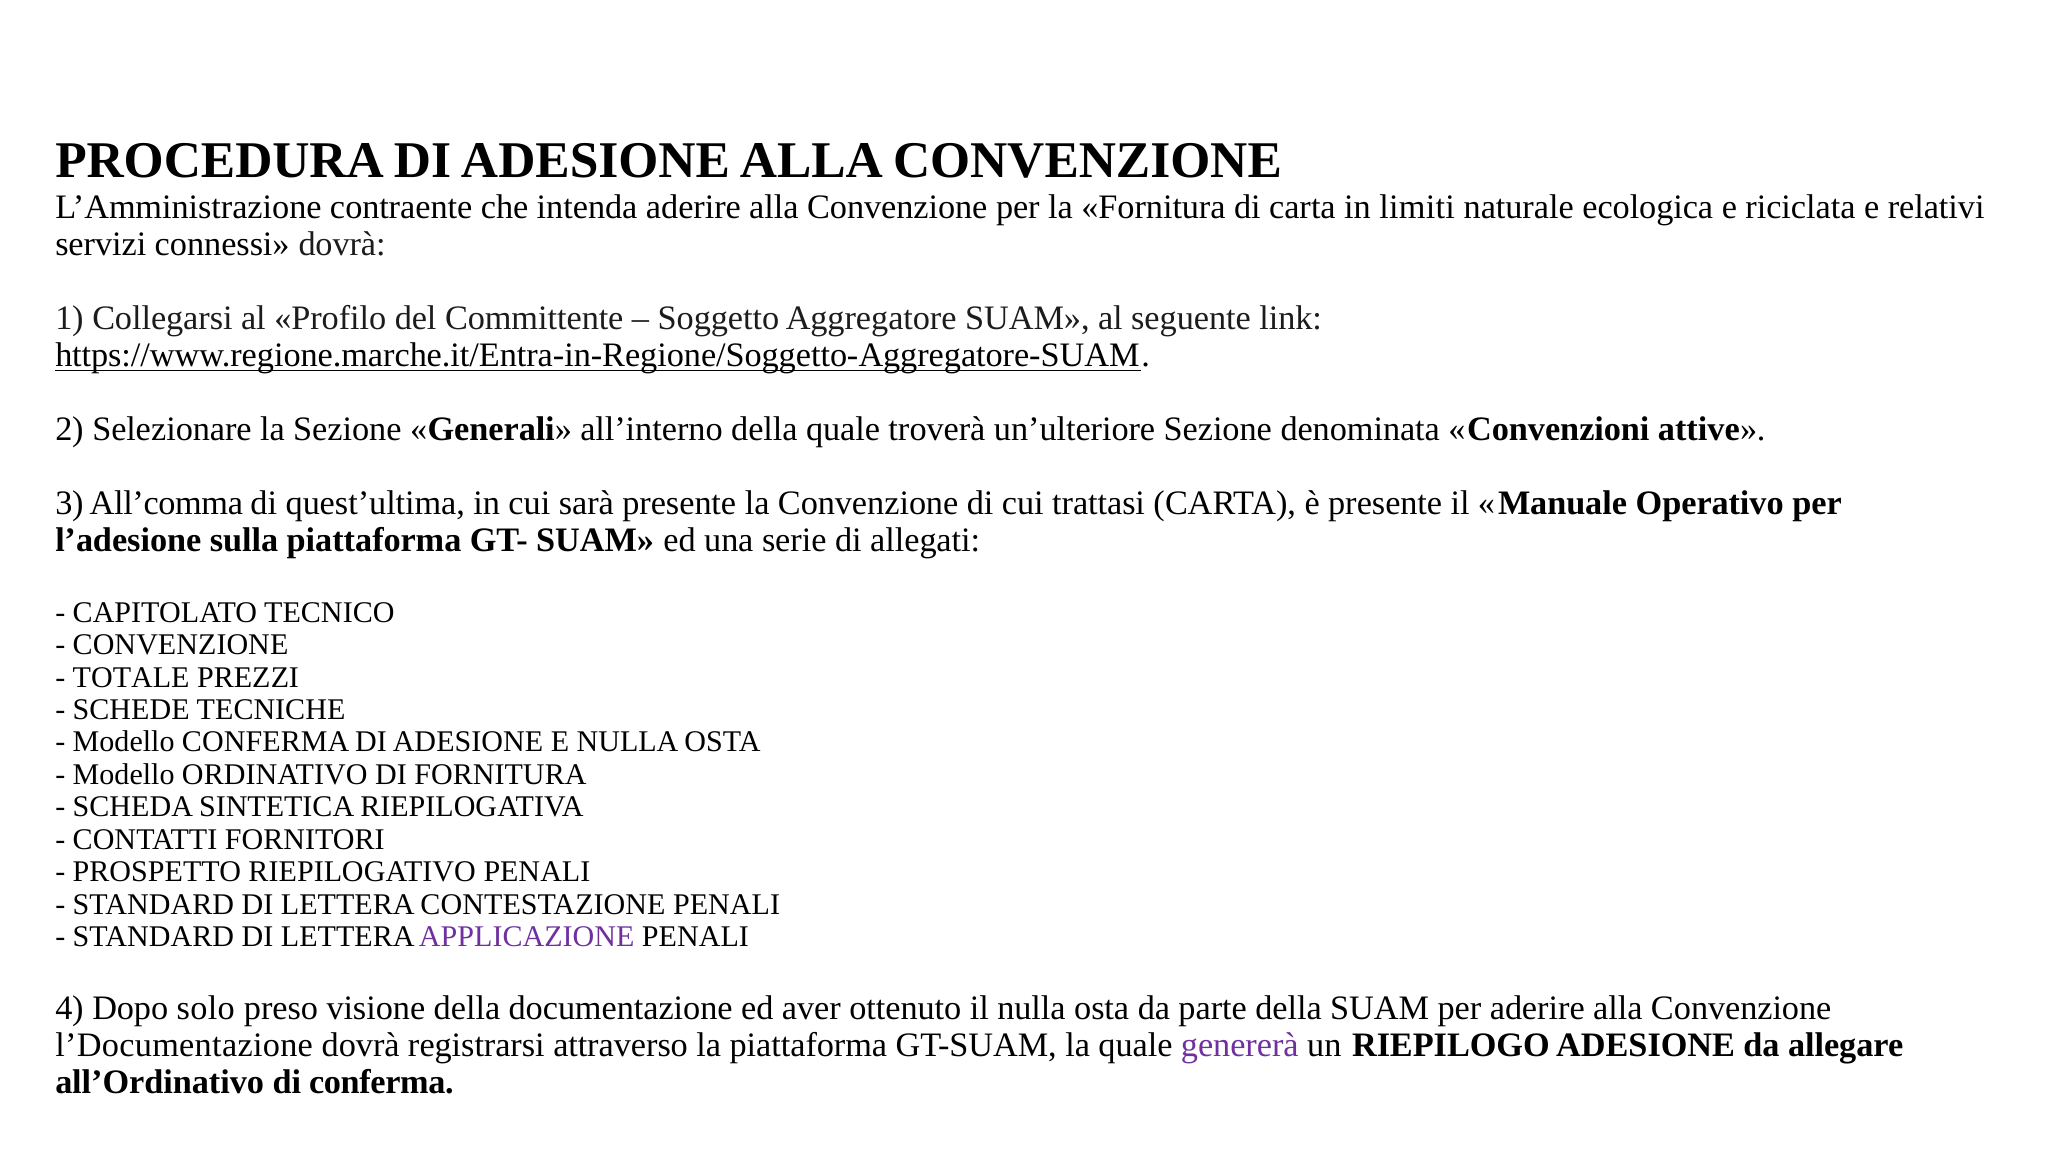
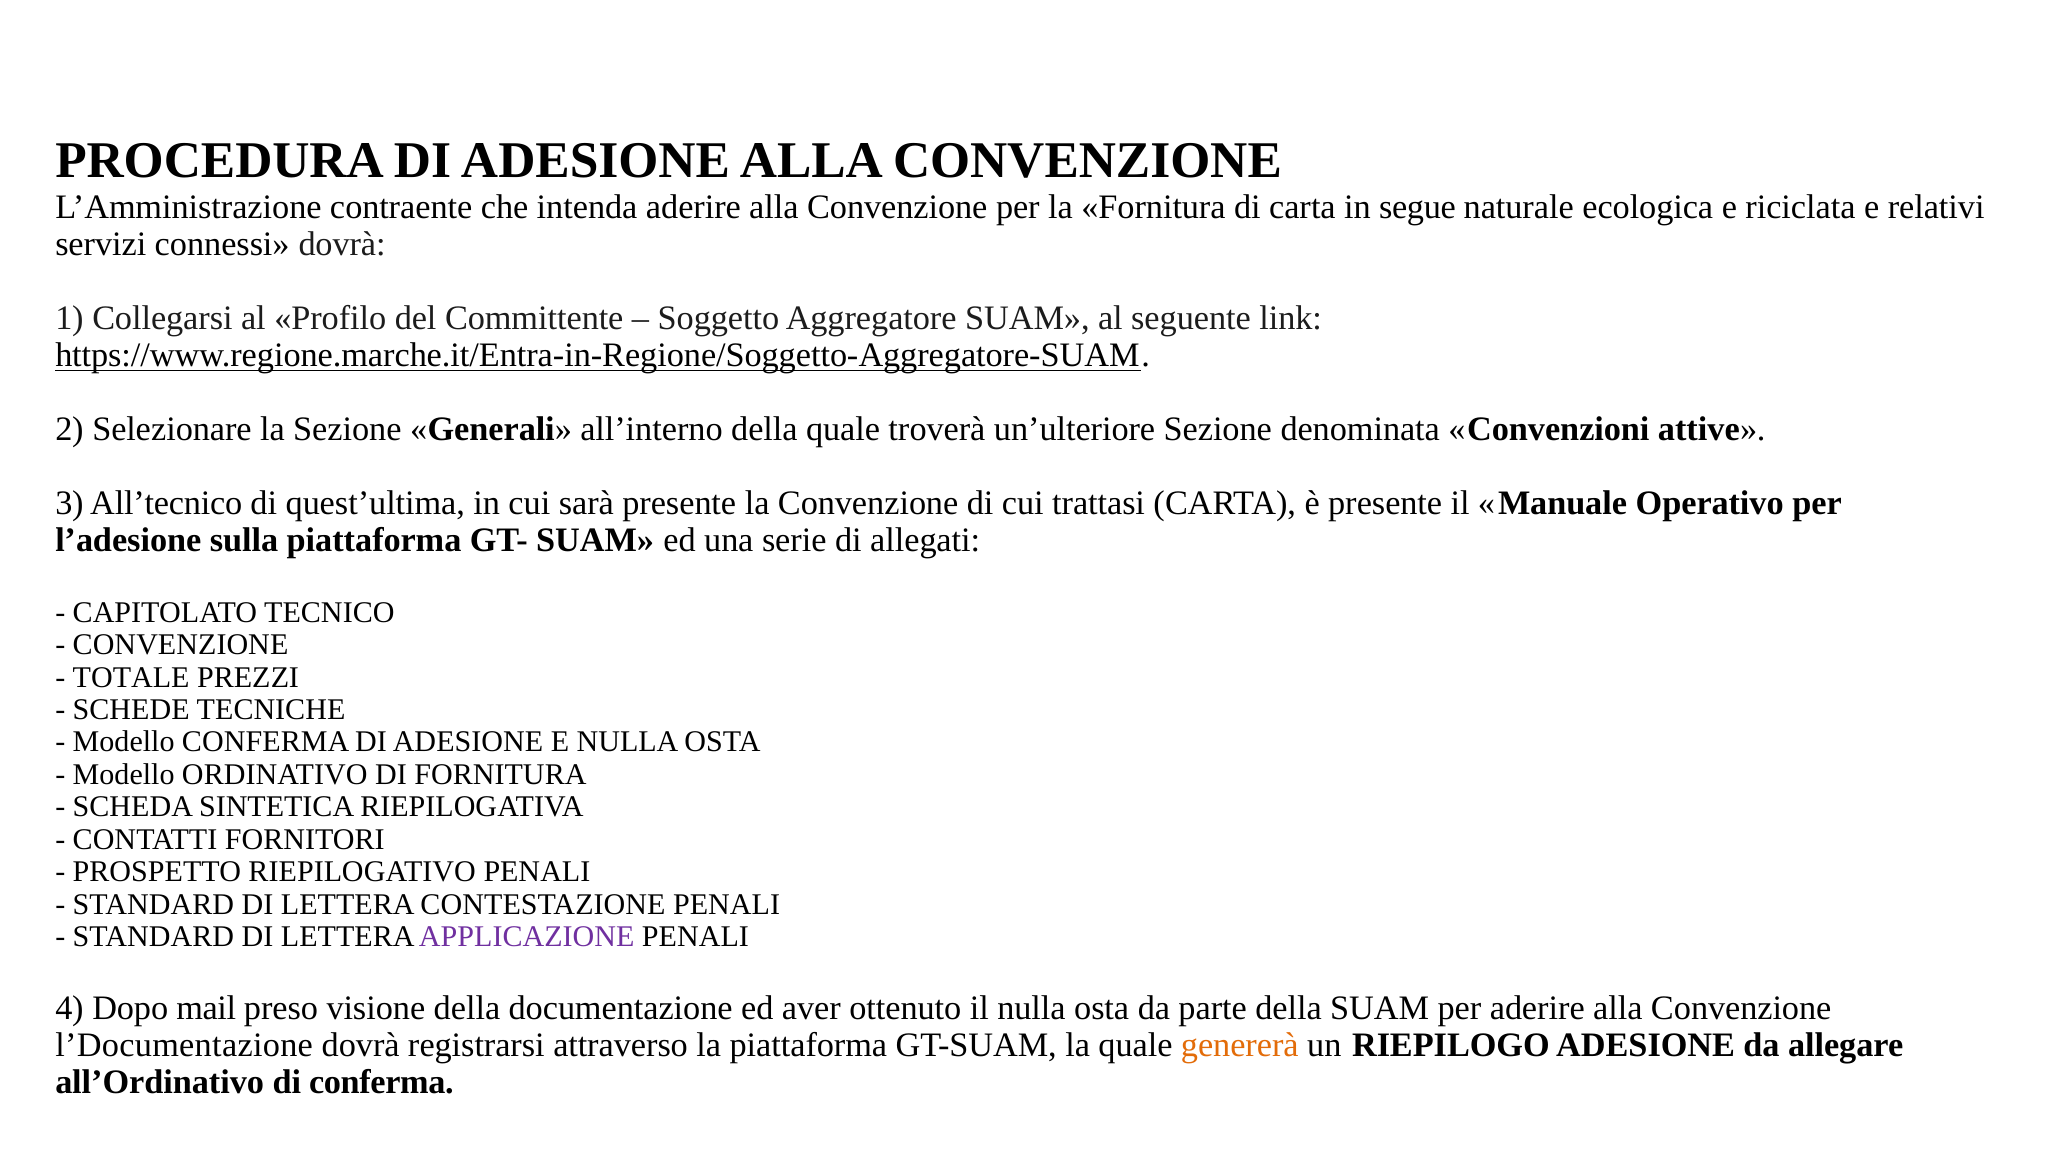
limiti: limiti -> segue
All’comma: All’comma -> All’tecnico
solo: solo -> mail
genererà colour: purple -> orange
